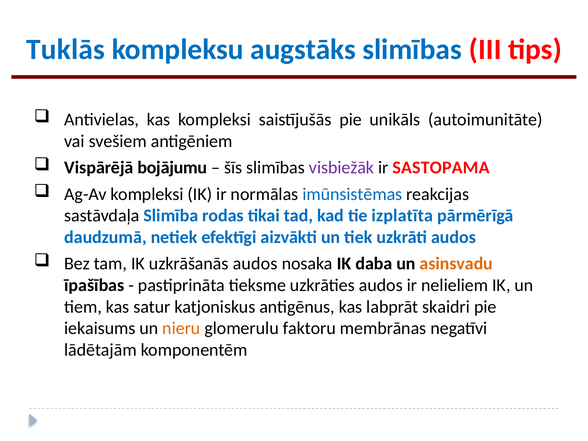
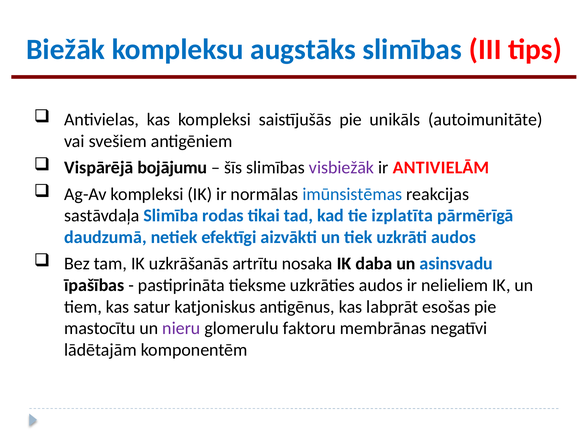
Tuklās: Tuklās -> Biežāk
SASTOPAMA: SASTOPAMA -> ANTIVIELĀM
uzkrāšanās audos: audos -> artrītu
asinsvadu colour: orange -> blue
skaidri: skaidri -> esošas
iekaisums: iekaisums -> mastocītu
nieru colour: orange -> purple
